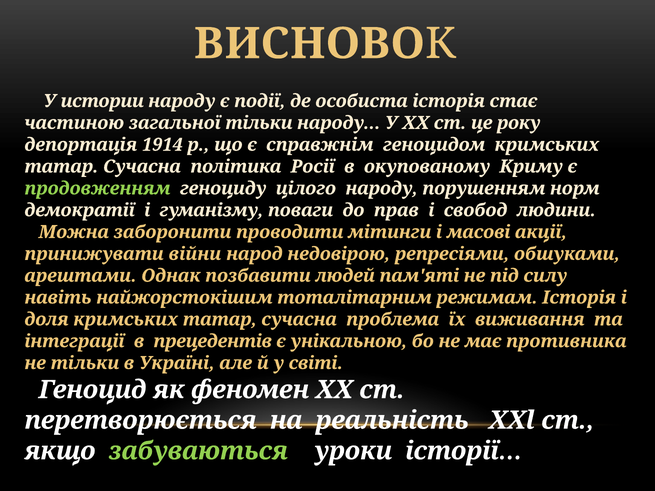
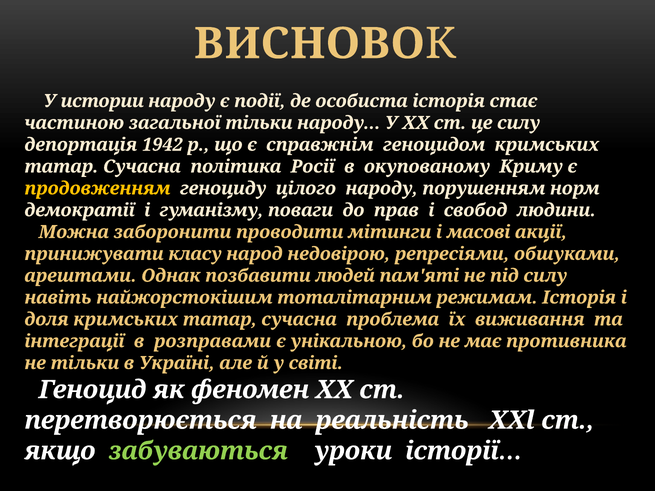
це року: року -> силу
1914: 1914 -> 1942
продовженням colour: light green -> yellow
війни: війни -> класу
прецедентів: прецедентів -> розправами
